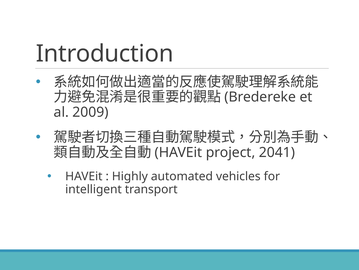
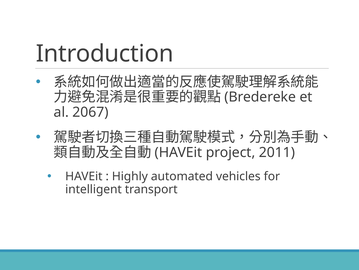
2009: 2009 -> 2067
2041: 2041 -> 2011
